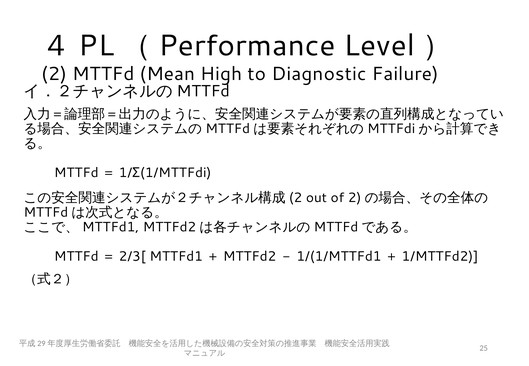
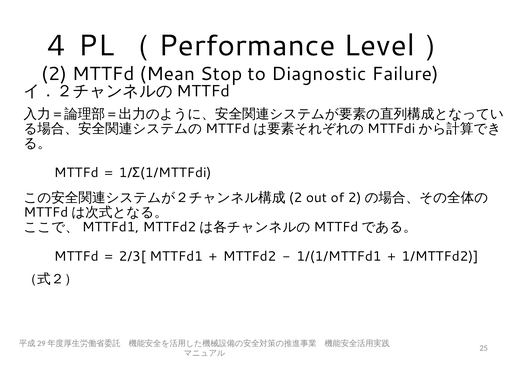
High: High -> Stop
